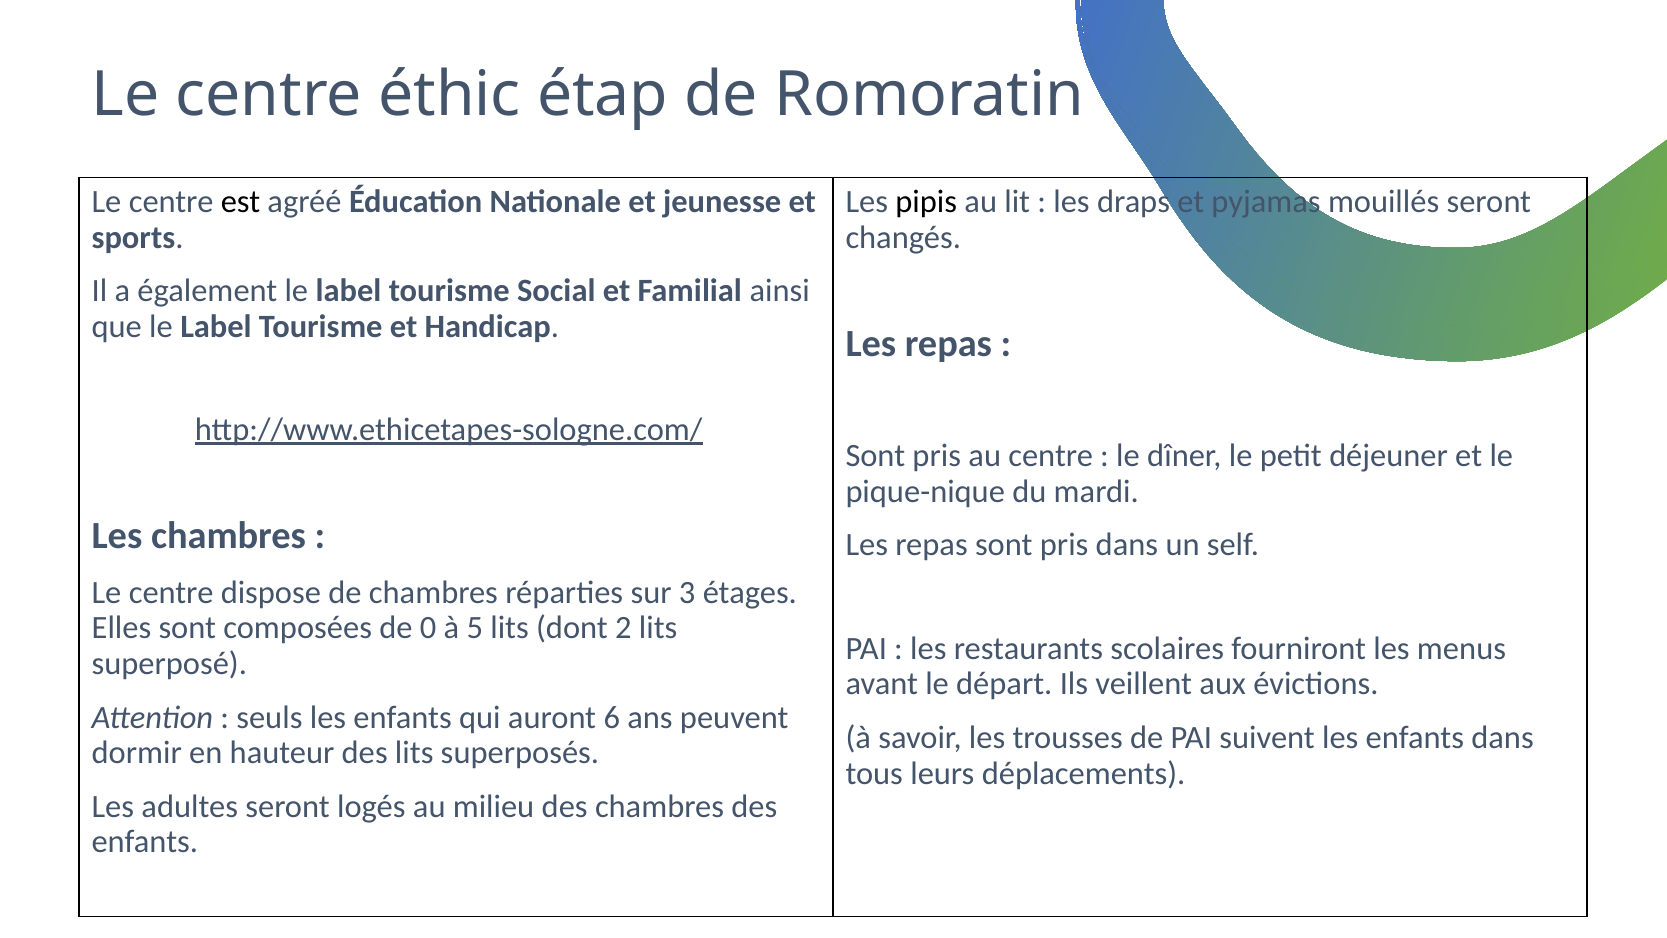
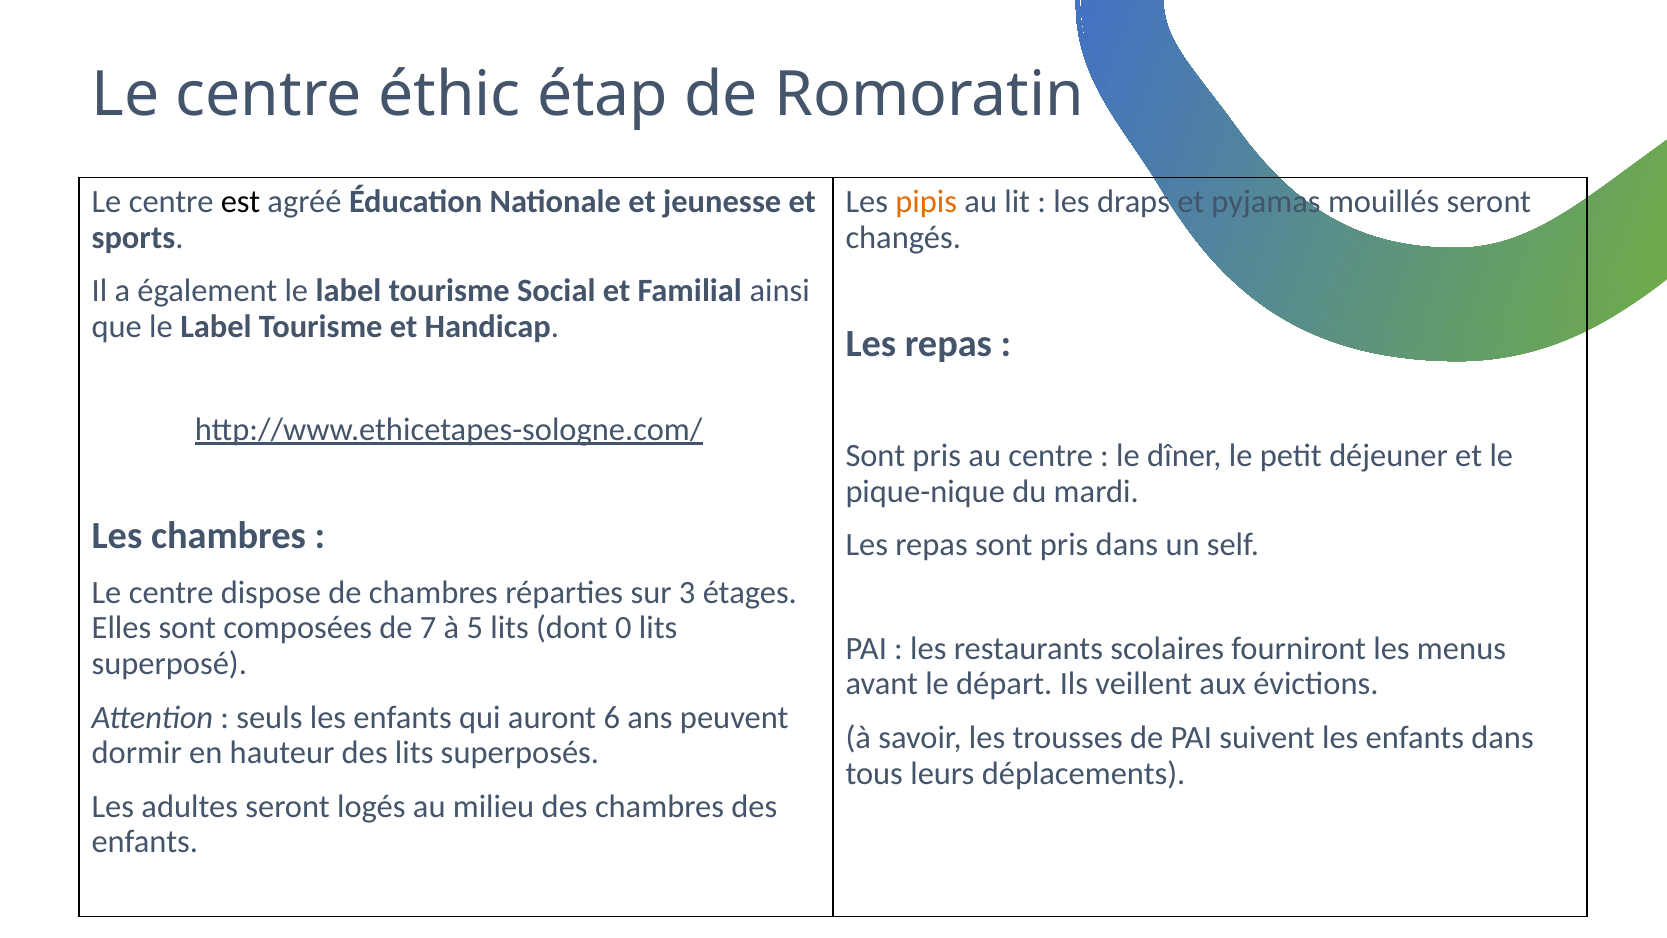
pipis colour: black -> orange
0: 0 -> 7
2: 2 -> 0
